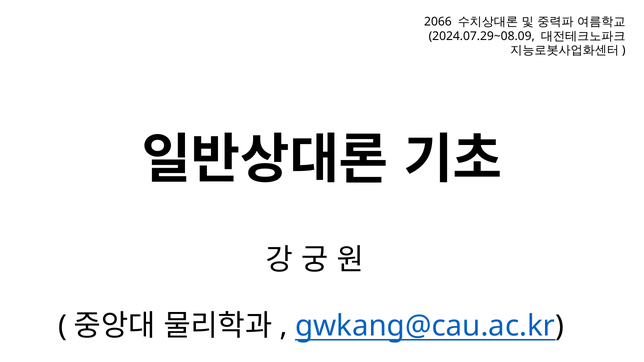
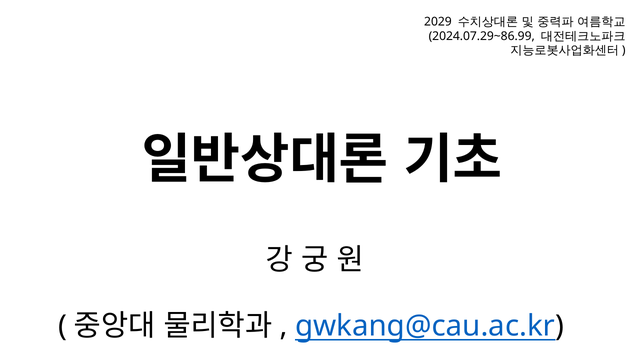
2066: 2066 -> 2029
2024.07.29~08.09: 2024.07.29~08.09 -> 2024.07.29~86.99
